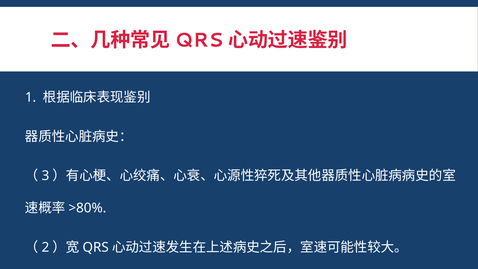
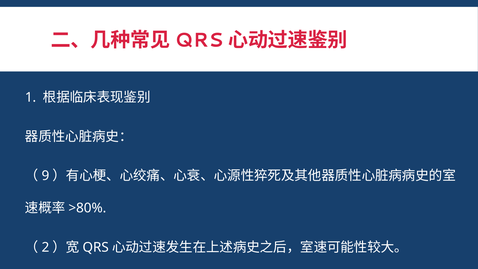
3: 3 -> 9
